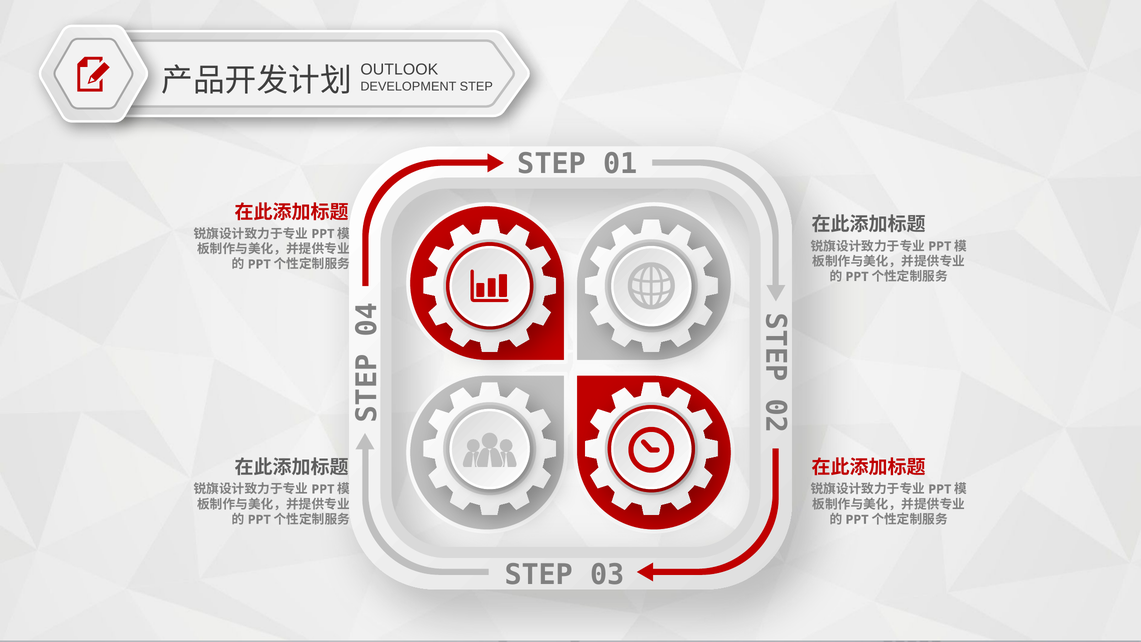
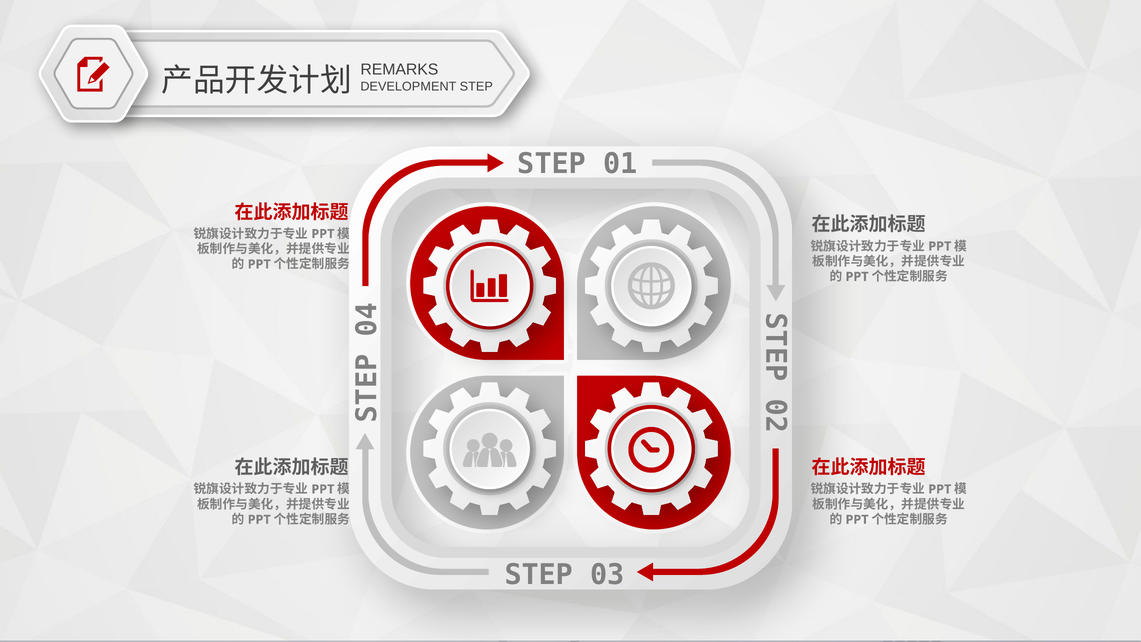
OUTLOOK: OUTLOOK -> REMARKS
